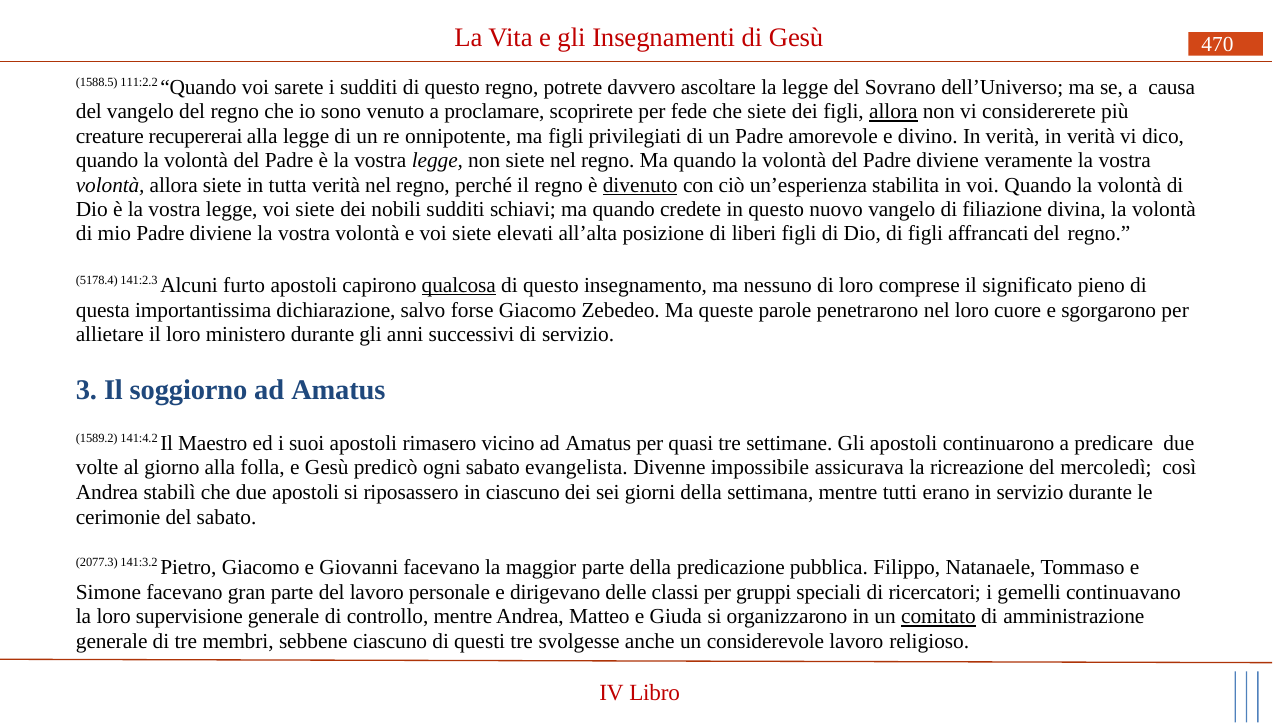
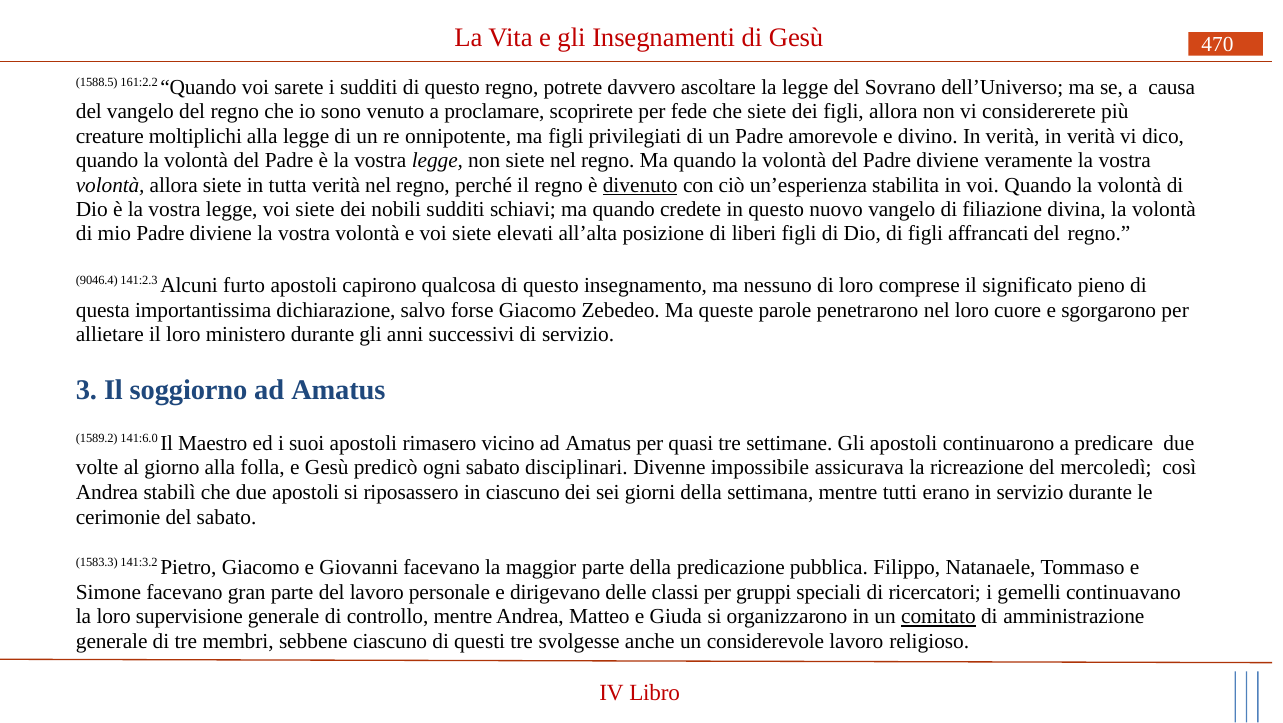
111:2.2: 111:2.2 -> 161:2.2
allora at (893, 112) underline: present -> none
recupererai: recupererai -> moltiplichi
5178.4: 5178.4 -> 9046.4
qualcosa underline: present -> none
141:4.2: 141:4.2 -> 141:6.0
evangelista: evangelista -> disciplinari
2077.3: 2077.3 -> 1583.3
